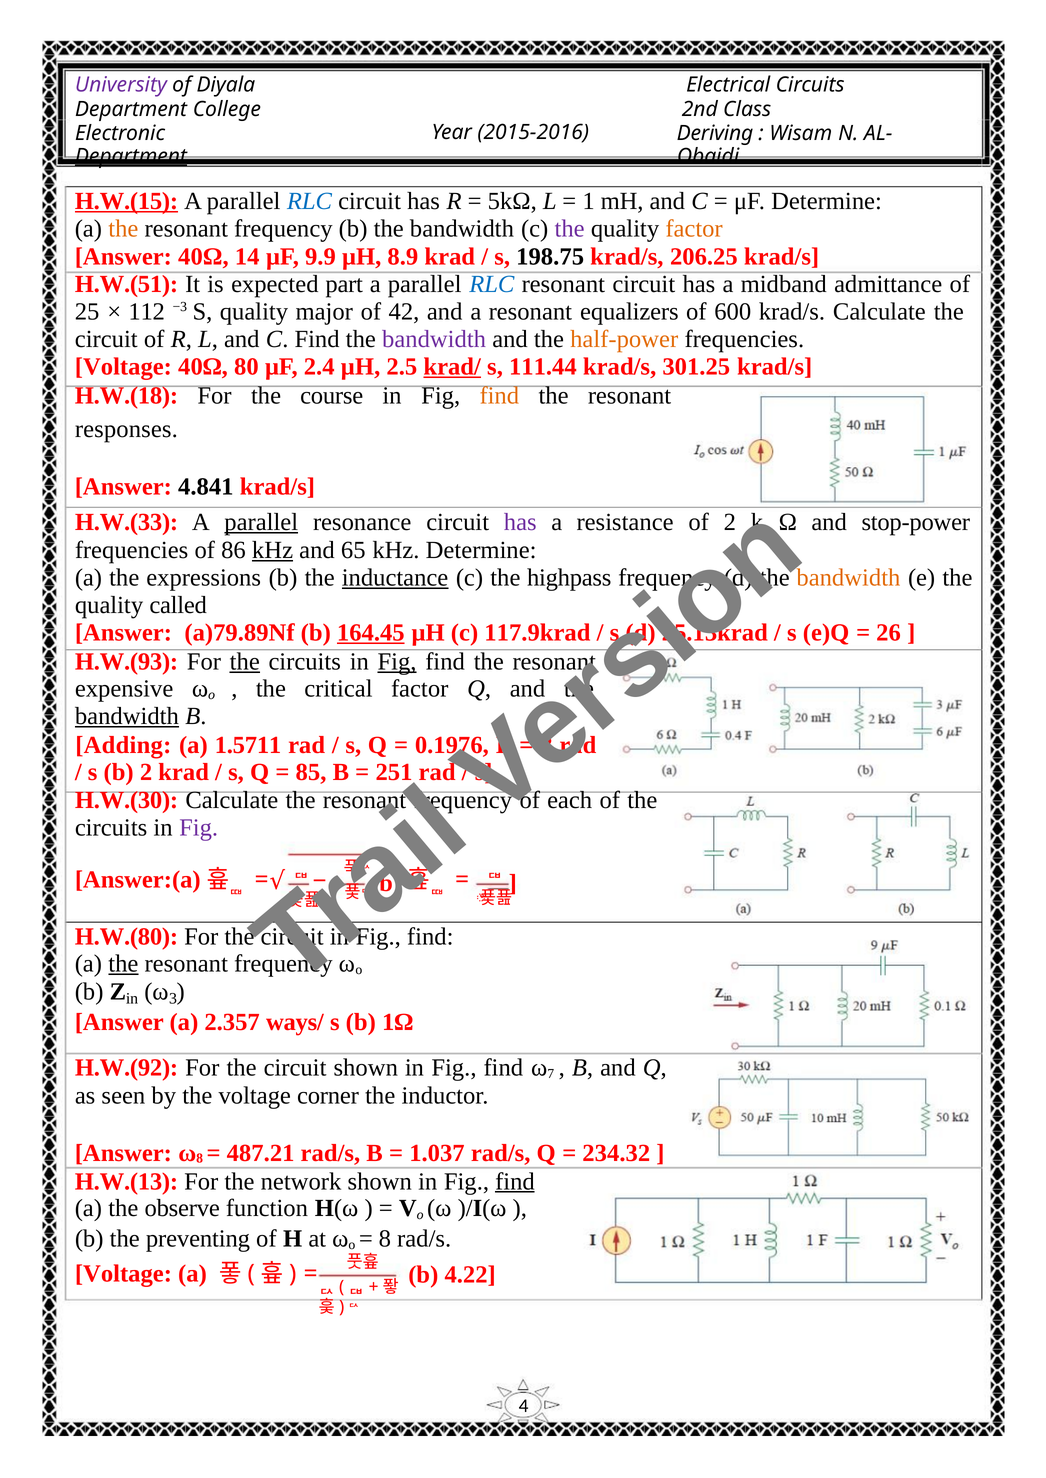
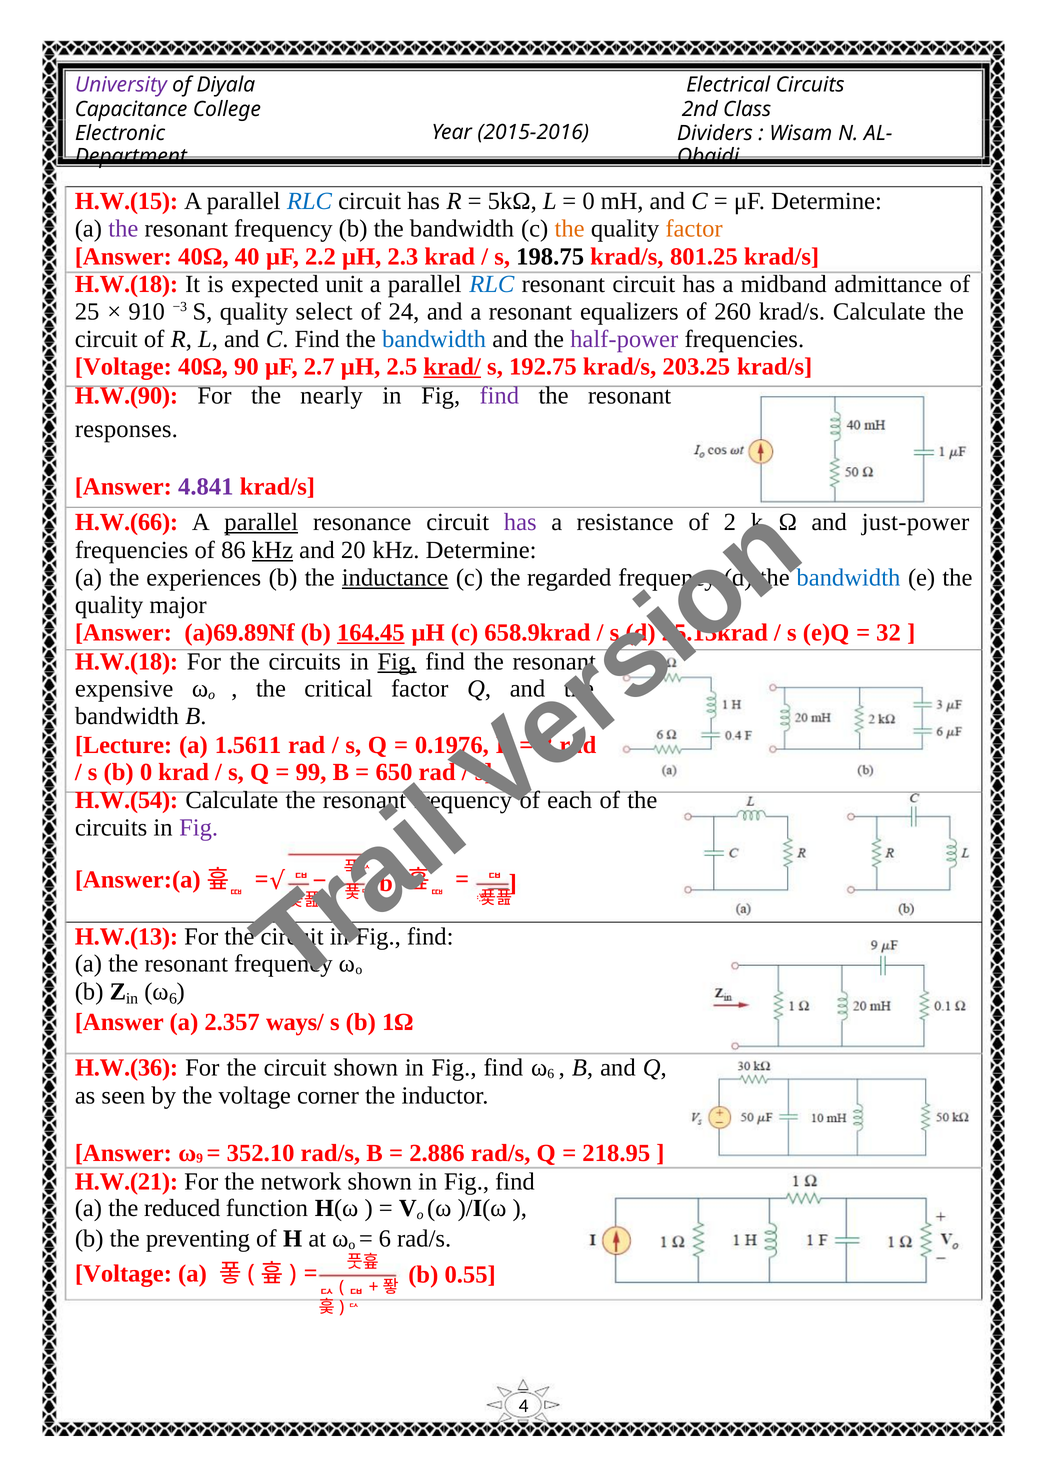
Department at (131, 109): Department -> Capacitance
Deriving: Deriving -> Dividers
Department at (131, 156) underline: present -> none
H.W.(15 underline: present -> none
1 at (589, 201): 1 -> 0
the at (123, 229) colour: orange -> purple
the at (570, 229) colour: purple -> orange
14: 14 -> 40
9.9: 9.9 -> 2.2
8.9: 8.9 -> 2.3
206.25: 206.25 -> 801.25
H.W.(51 at (126, 284): H.W.(51 -> H.W.(18
part: part -> unit
112: 112 -> 910
major: major -> select
42: 42 -> 24
600: 600 -> 260
bandwidth at (434, 339) colour: purple -> blue
half-power colour: orange -> purple
80: 80 -> 90
2.4: 2.4 -> 2.7
111.44: 111.44 -> 192.75
301.25: 301.25 -> 203.25
H.W.(18: H.W.(18 -> H.W.(90
course: course -> nearly
find at (499, 396) colour: orange -> purple
4.841 colour: black -> purple
H.W.(33: H.W.(33 -> H.W.(66
stop-power: stop-power -> just-power
65: 65 -> 20
expressions: expressions -> experiences
highpass: highpass -> regarded
bandwidth at (848, 578) colour: orange -> blue
called: called -> major
a)79.89Nf: a)79.89Nf -> a)69.89Nf
117.9krad: 117.9krad -> 658.9krad
26: 26 -> 32
H.W.(93 at (127, 662): H.W.(93 -> H.W.(18
the at (245, 662) underline: present -> none
bandwidth at (127, 716) underline: present -> none
Adding: Adding -> Lecture
1.5711: 1.5711 -> 1.5611
b 2: 2 -> 0
85: 85 -> 99
251: 251 -> 650
H.W.(30: H.W.(30 -> H.W.(54
H.W.(80: H.W.(80 -> H.W.(13
the at (123, 964) underline: present -> none
in 3: 3 -> 6
H.W.(92: H.W.(92 -> H.W.(36
ω 7: 7 -> 6
ω 8: 8 -> 9
487.21: 487.21 -> 352.10
1.037: 1.037 -> 2.886
234.32: 234.32 -> 218.95
H.W.(13: H.W.(13 -> H.W.(21
find at (515, 1182) underline: present -> none
observe: observe -> reduced
8 at (385, 1239): 8 -> 6
4.22: 4.22 -> 0.55
